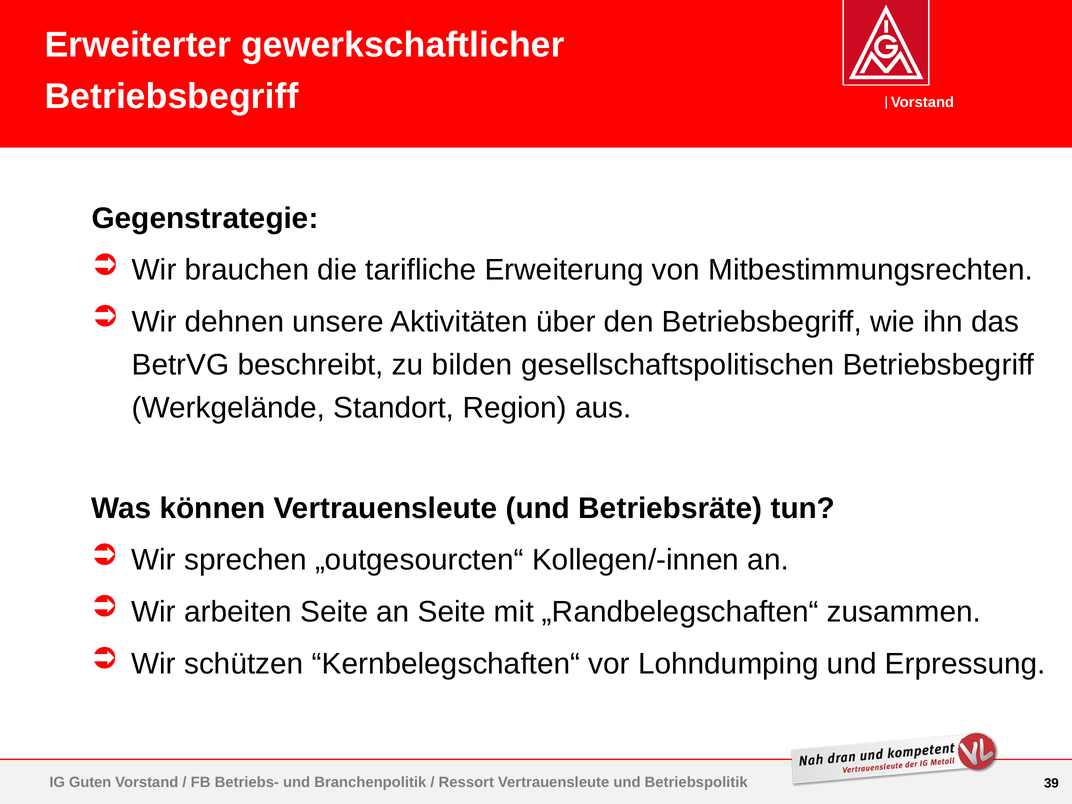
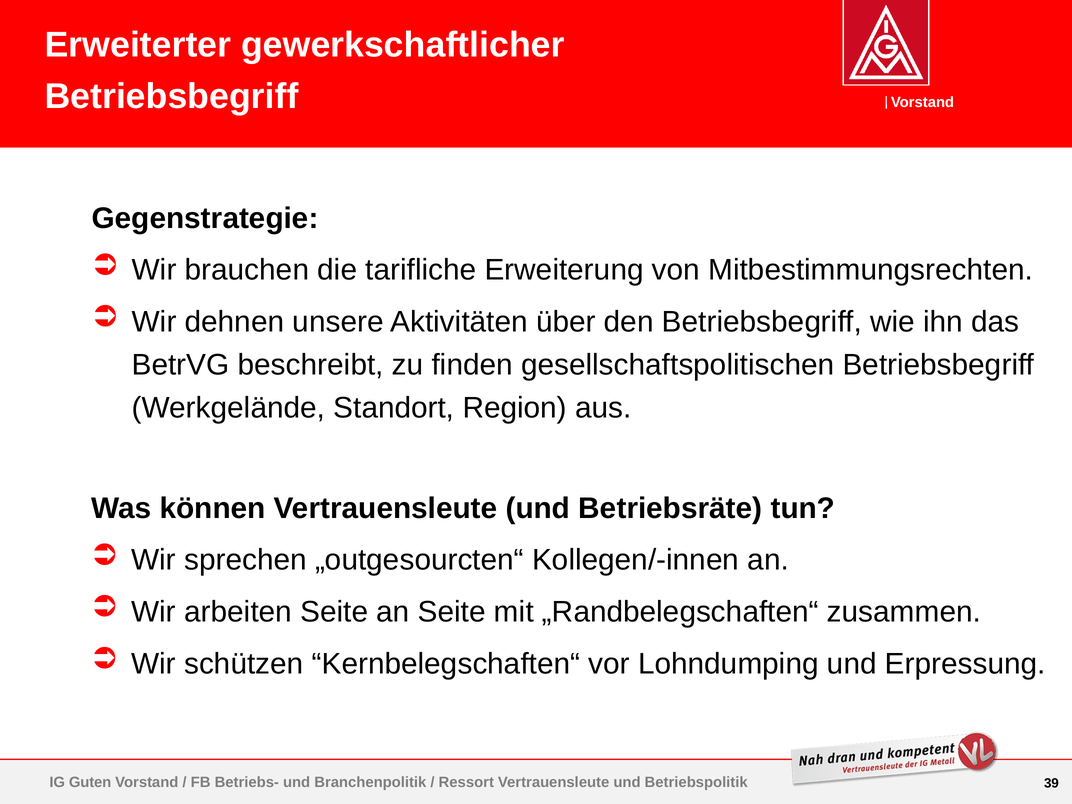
bilden: bilden -> finden
